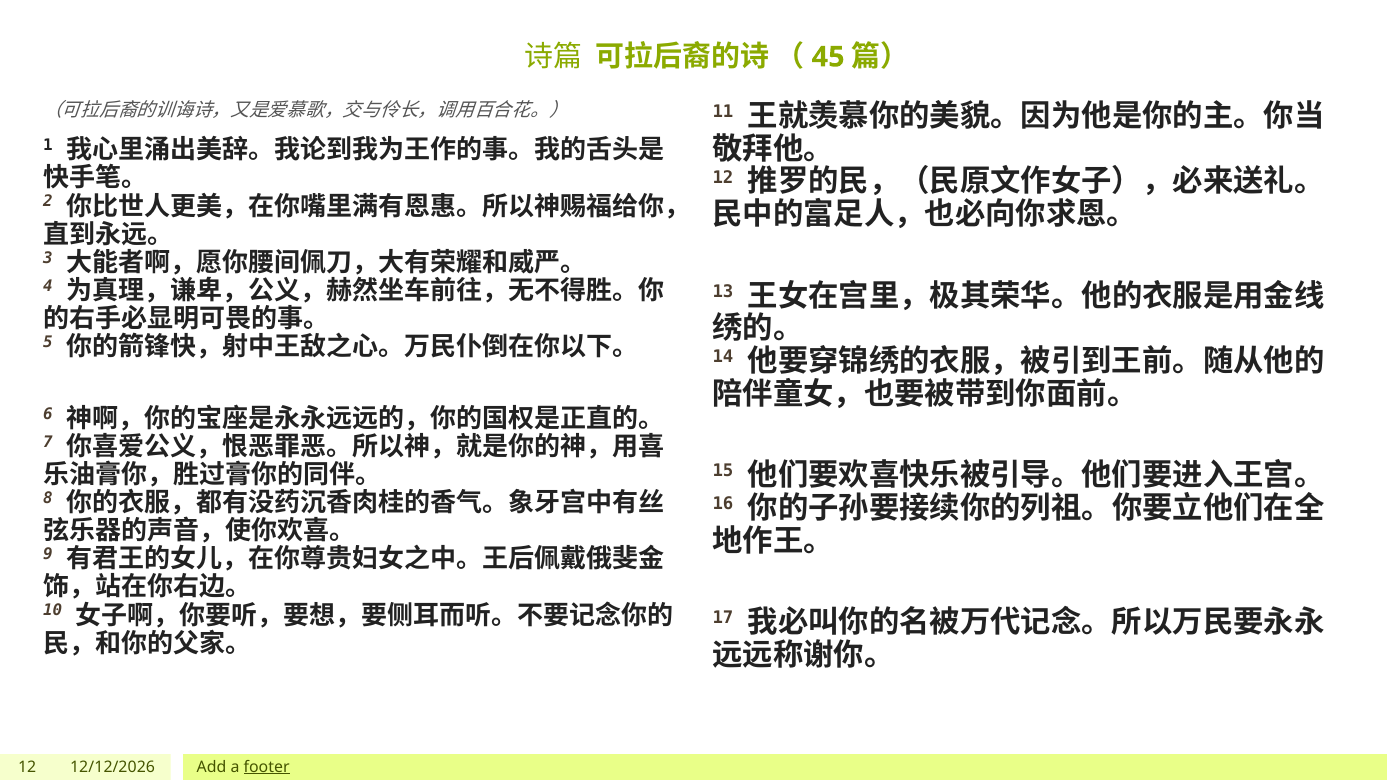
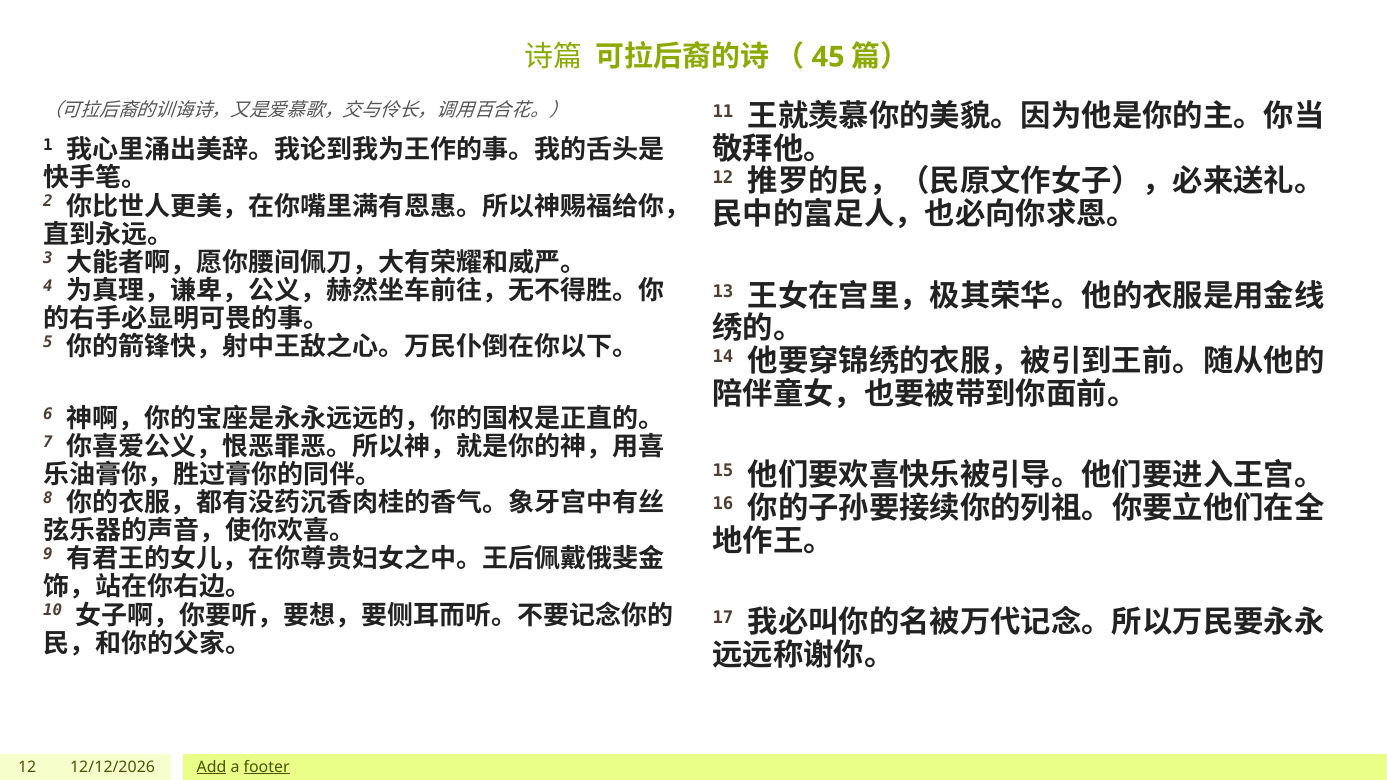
Add underline: none -> present
